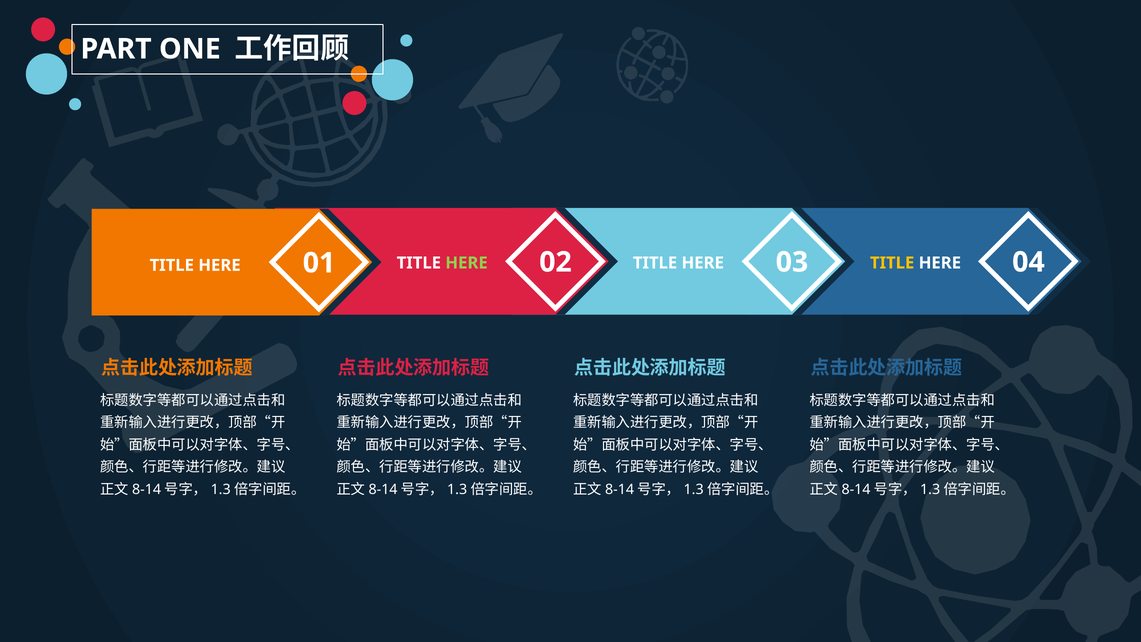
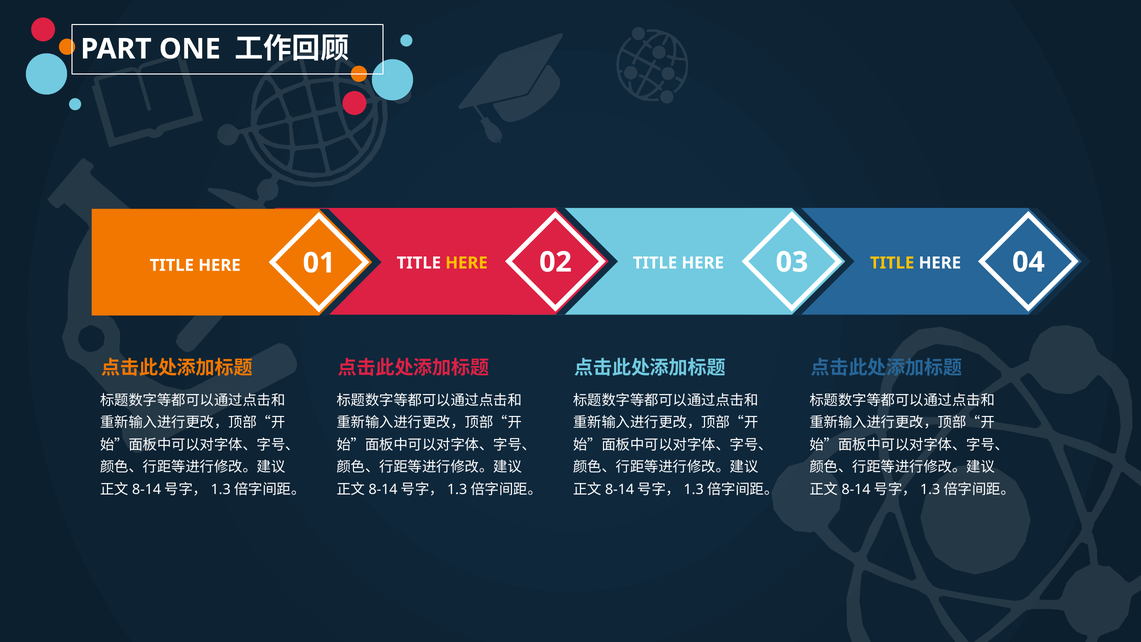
HERE at (467, 263) colour: light green -> yellow
